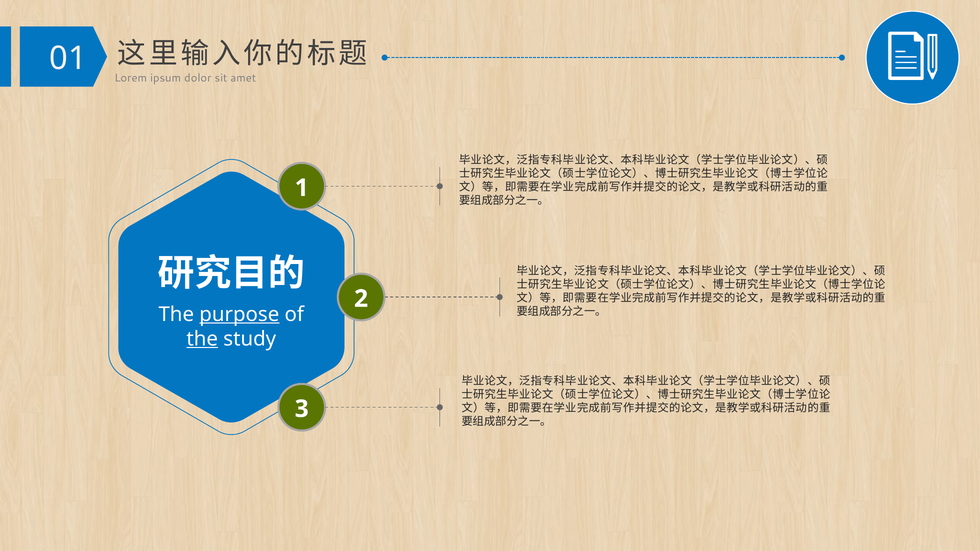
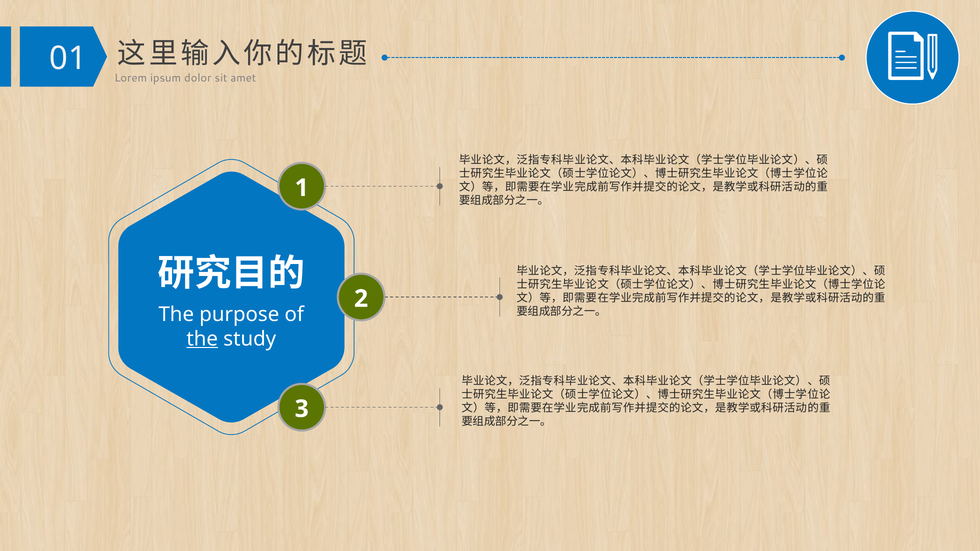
purpose underline: present -> none
